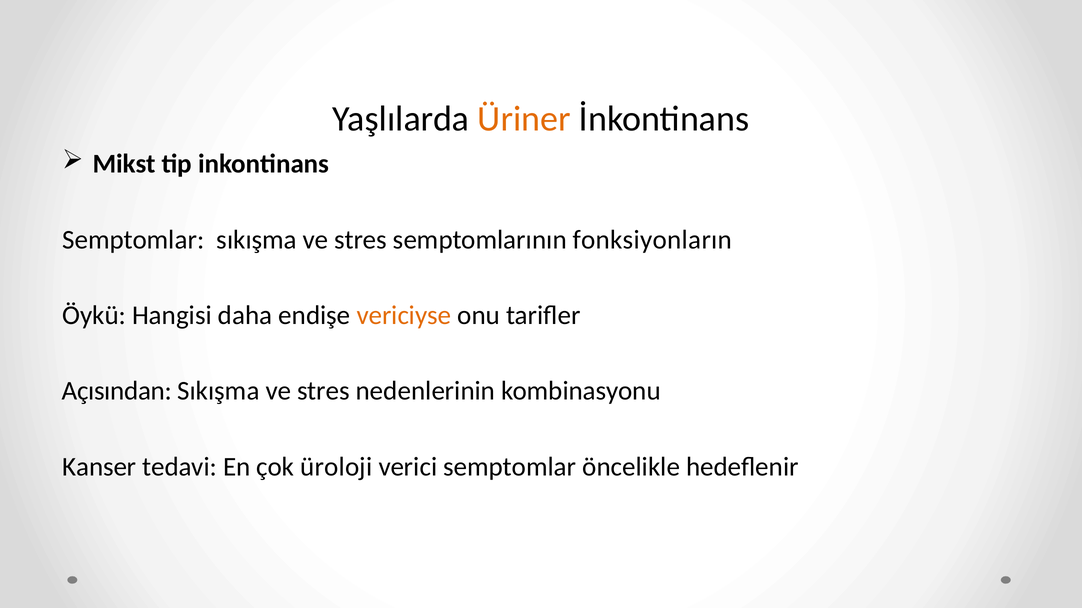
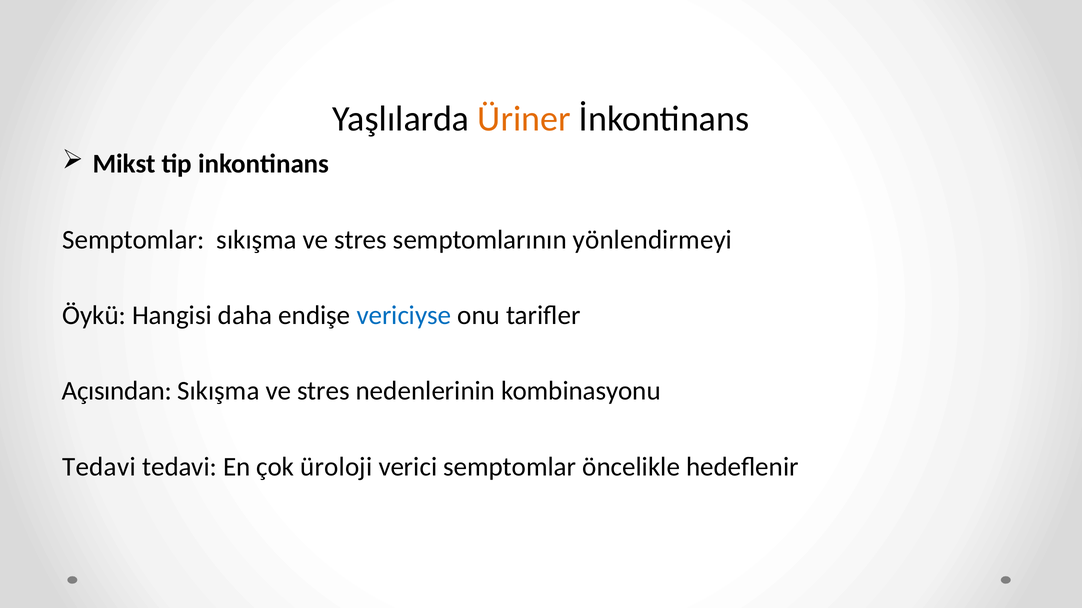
fonksiyonların: fonksiyonların -> yönlendirmeyi
vericiyse colour: orange -> blue
Kanser at (99, 467): Kanser -> Tedavi
